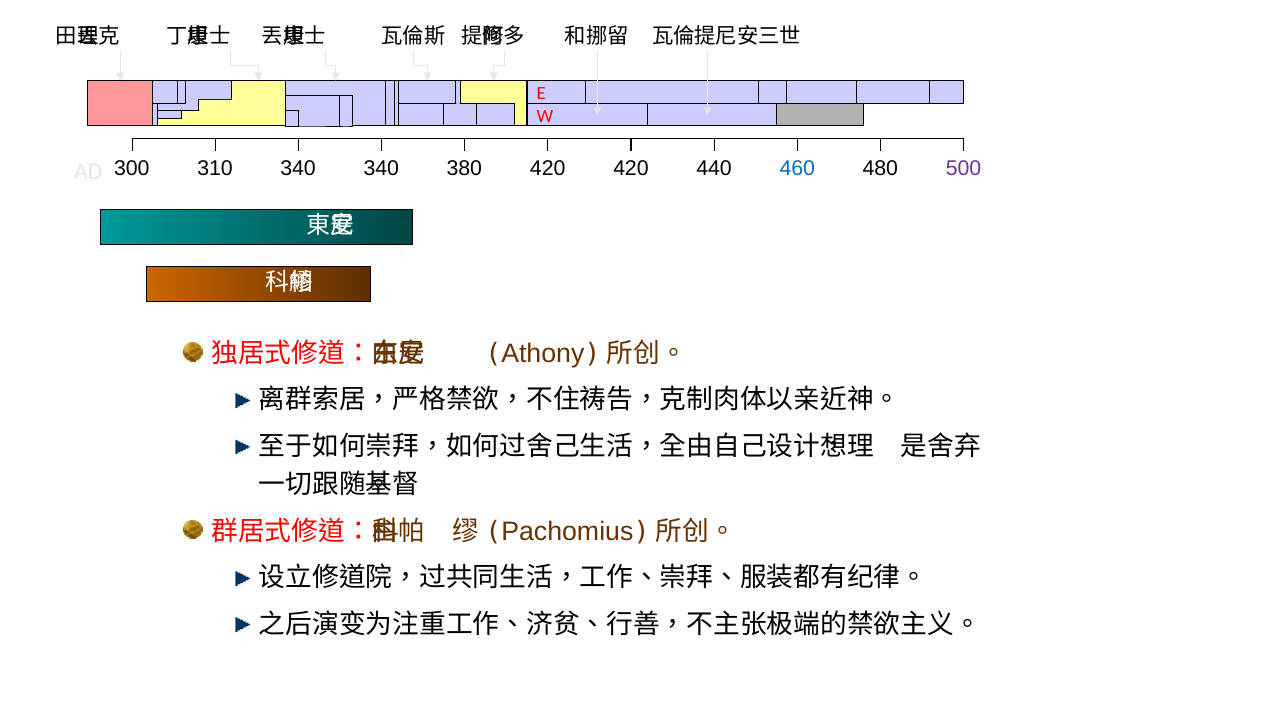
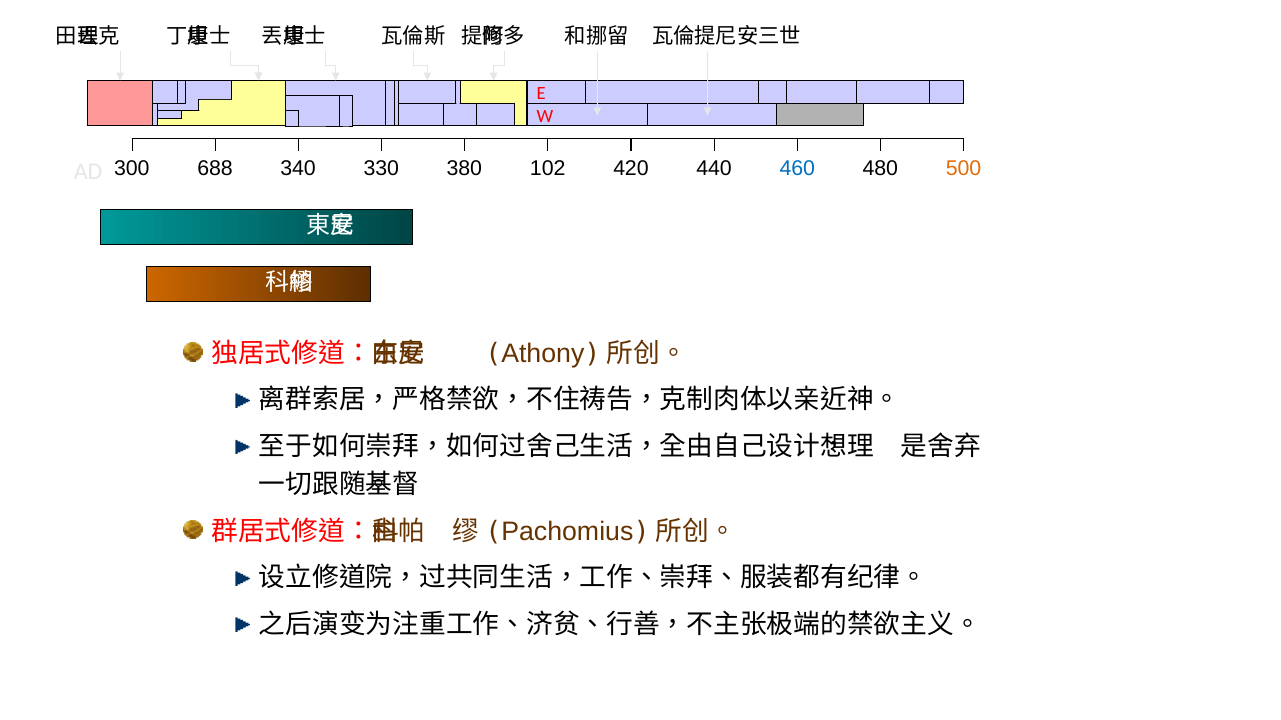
310: 310 -> 688
340 340: 340 -> 330
380 420: 420 -> 102
500 colour: purple -> orange
